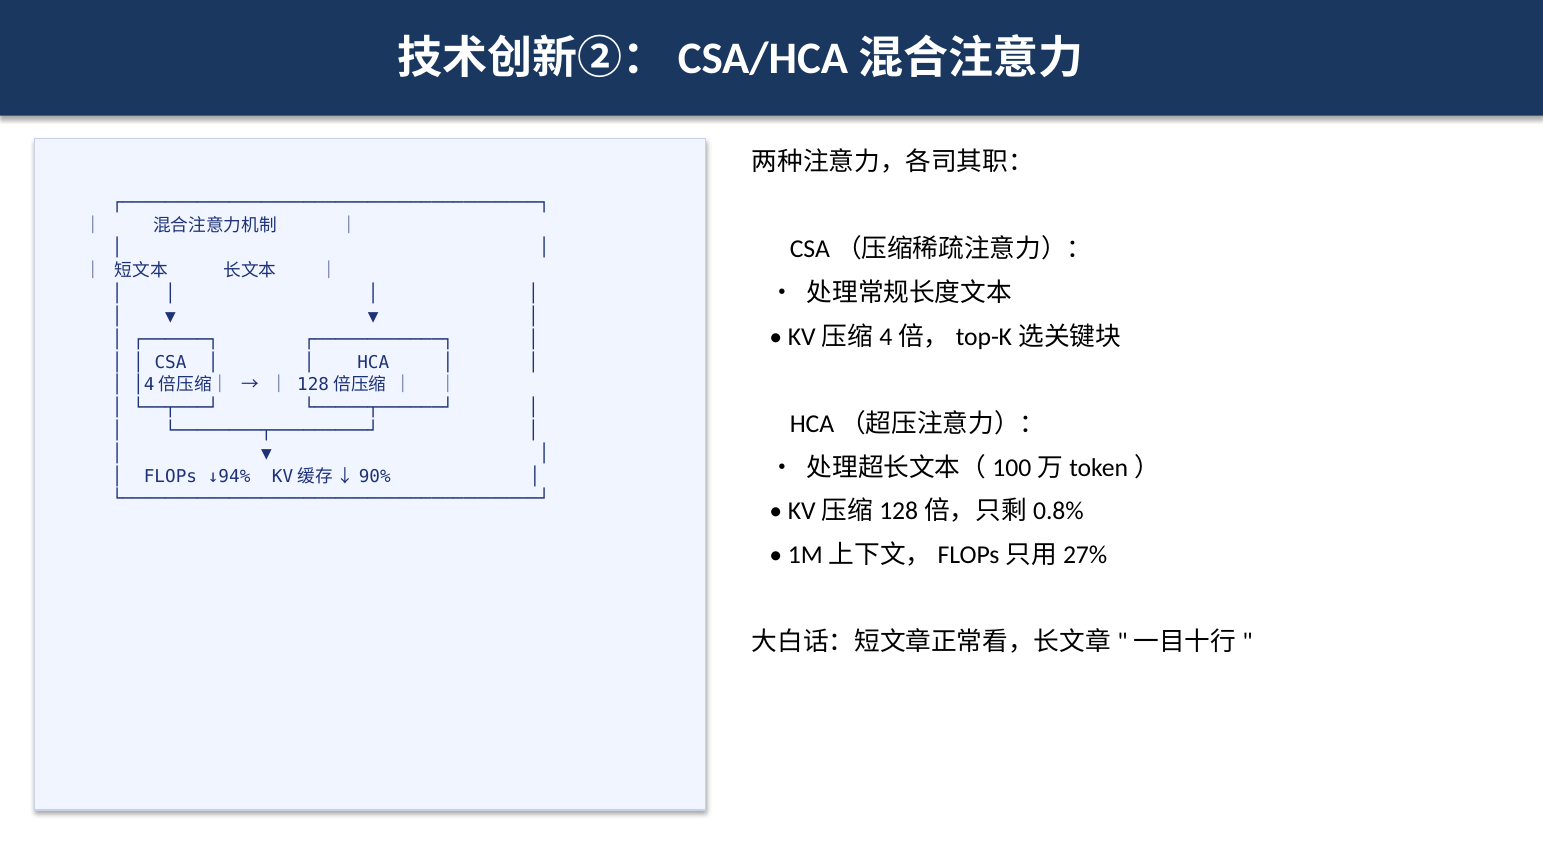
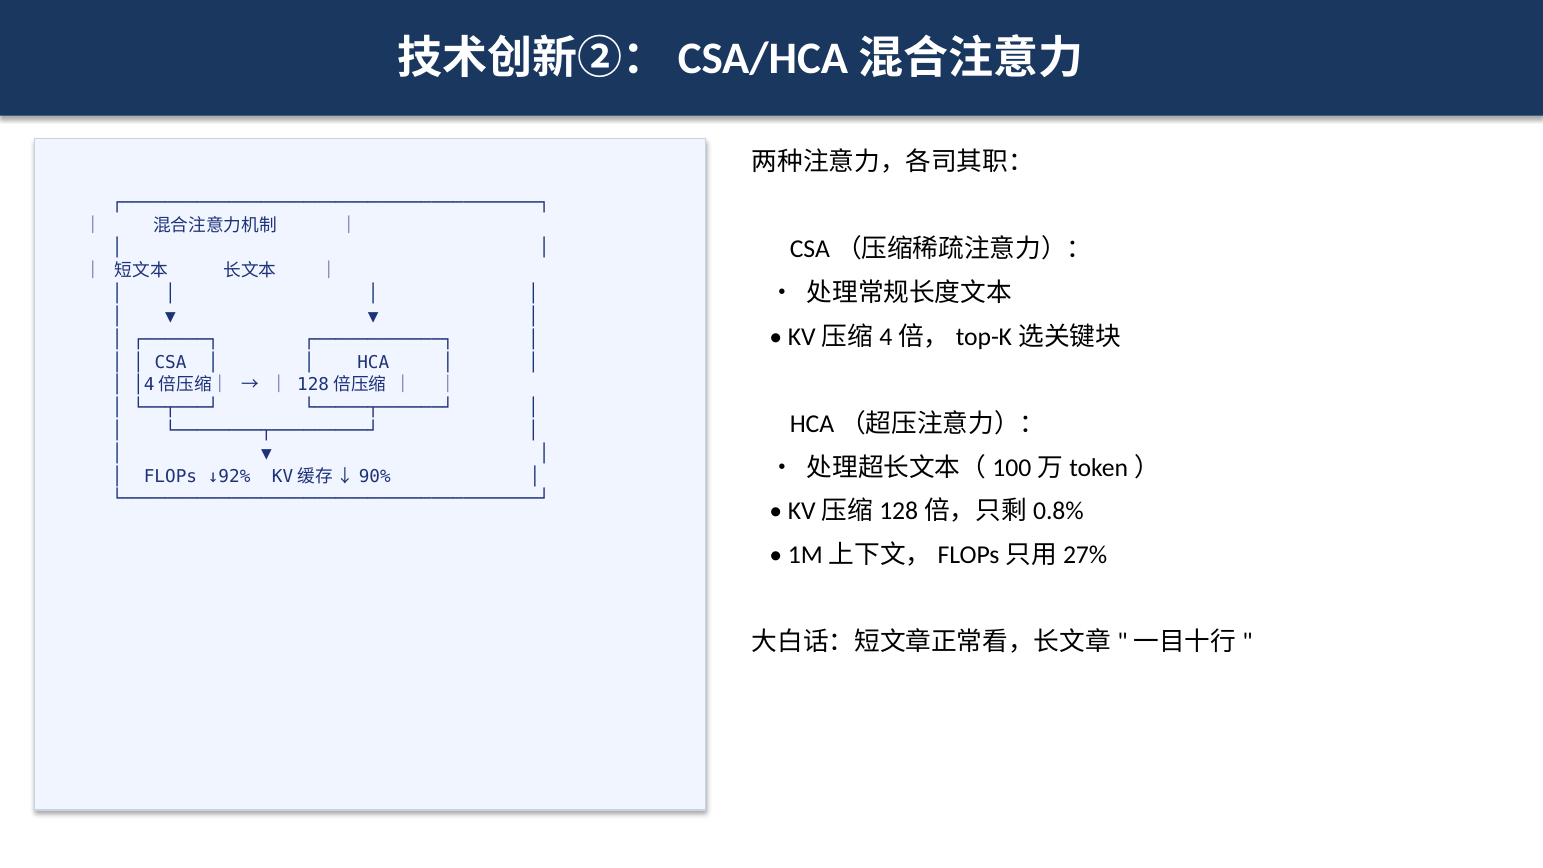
↓94%: ↓94% -> ↓92%
